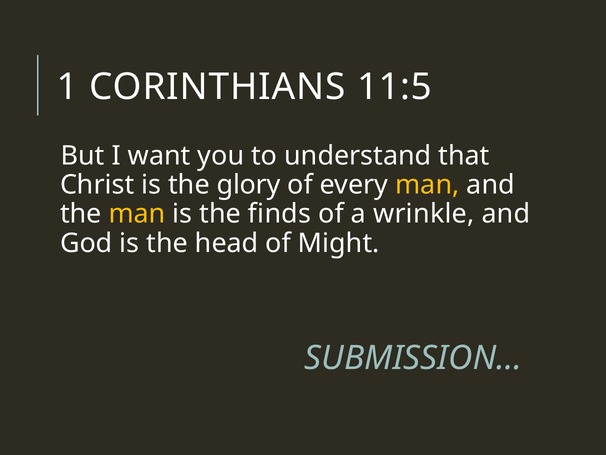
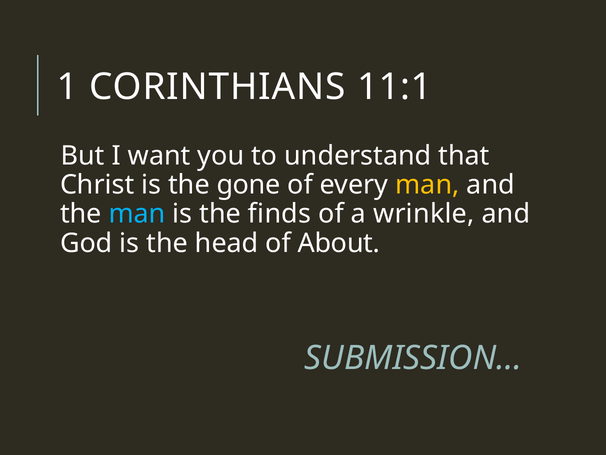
11:5: 11:5 -> 11:1
glory: glory -> gone
man at (137, 214) colour: yellow -> light blue
Might: Might -> About
